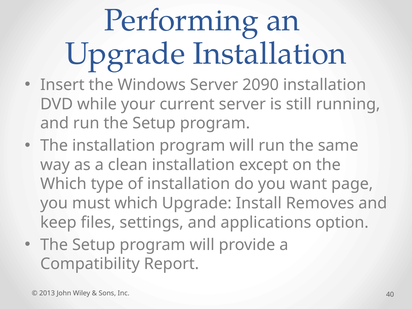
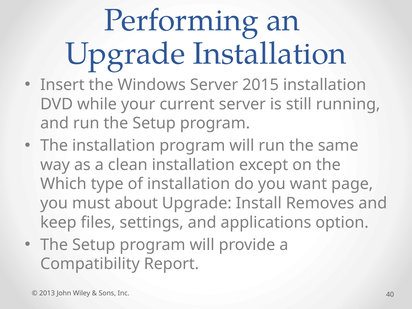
2090: 2090 -> 2015
must which: which -> about
